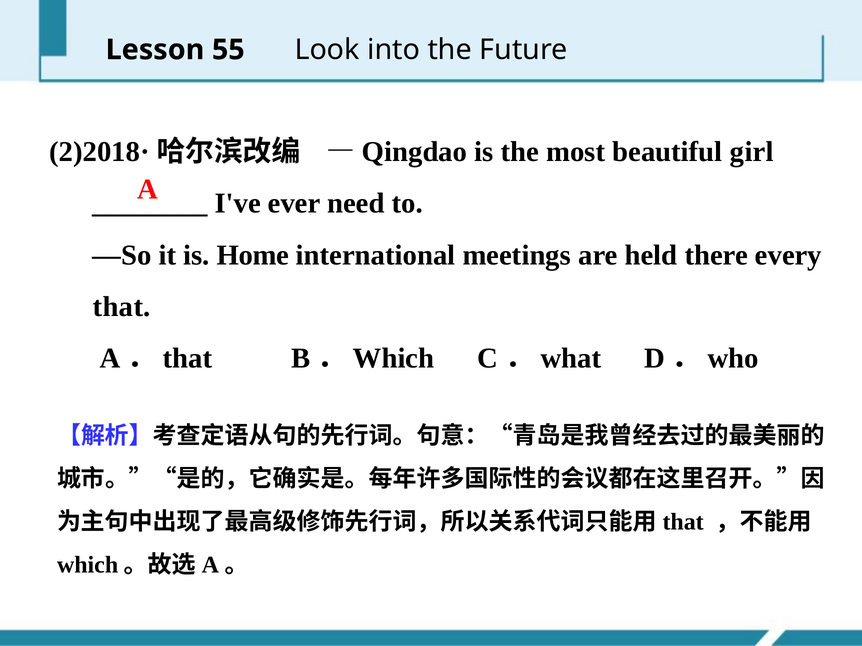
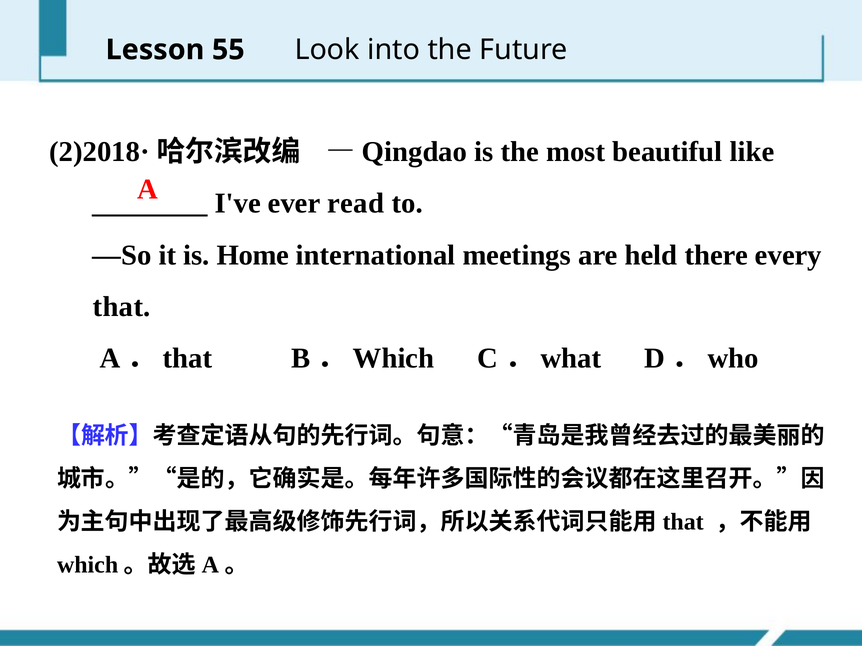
girl: girl -> like
need: need -> read
